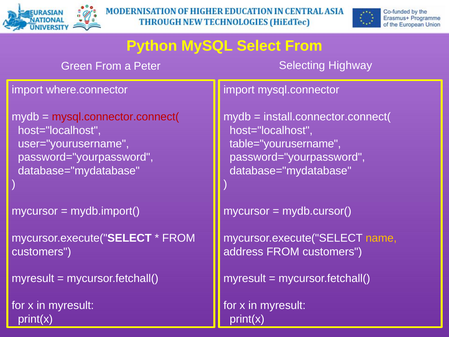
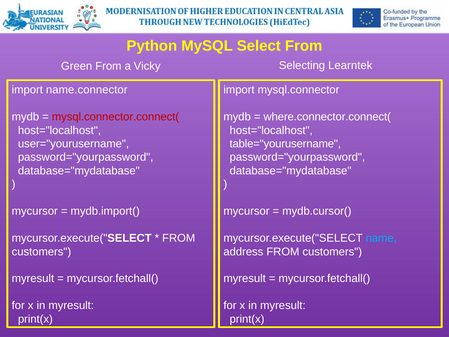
Highway: Highway -> Learntek
Peter: Peter -> Vicky
where.connector: where.connector -> name.connector
install.connector.connect(: install.connector.connect( -> where.connector.connect(
name colour: yellow -> light blue
